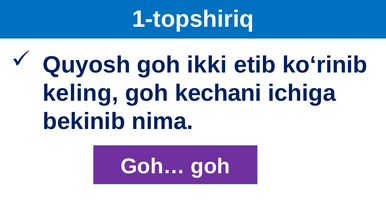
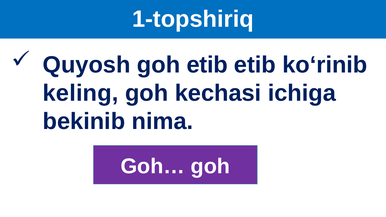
goh ikki: ikki -> etib
kechani: kechani -> kechasi
